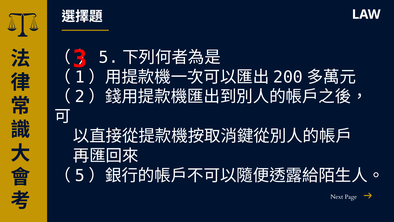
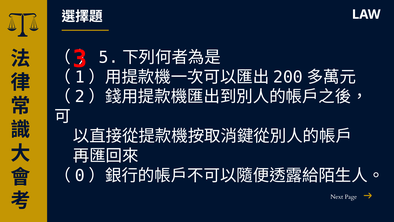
5 at (80, 175): 5 -> 0
